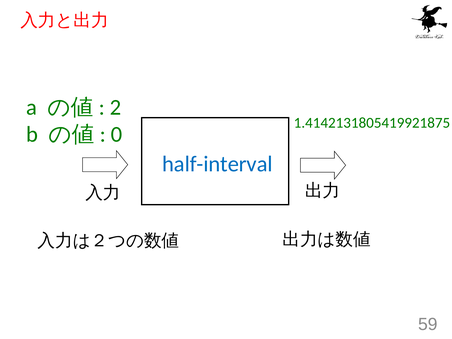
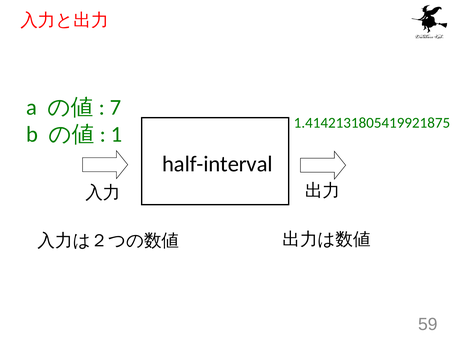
2: 2 -> 7
0: 0 -> 1
half-interval colour: blue -> black
